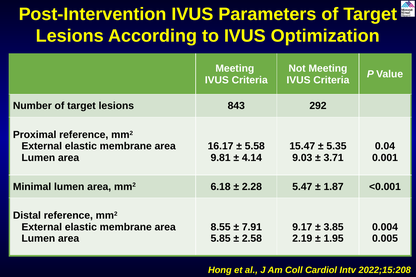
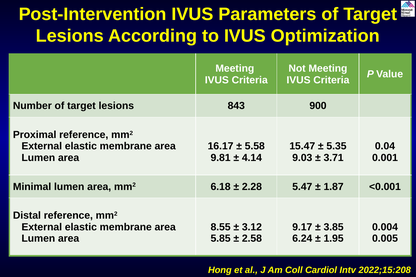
292: 292 -> 900
7.91: 7.91 -> 3.12
2.19: 2.19 -> 6.24
